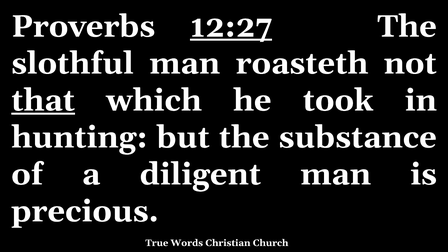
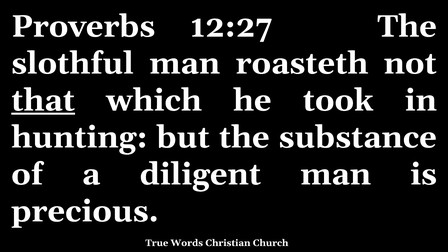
12:27 underline: present -> none
